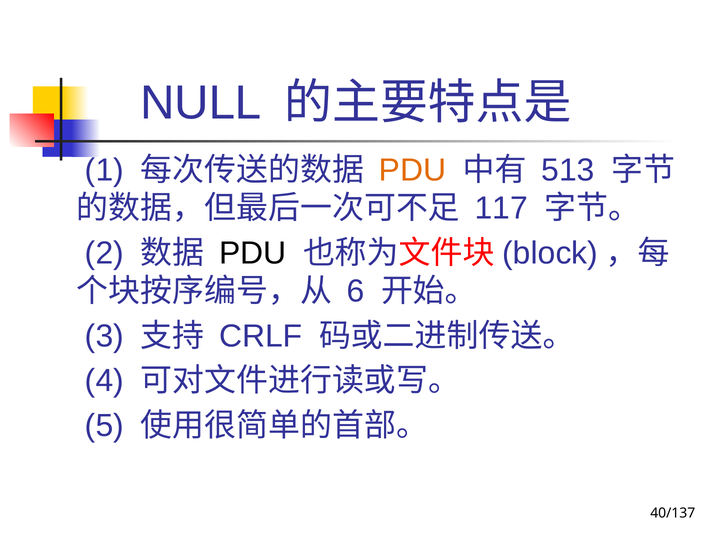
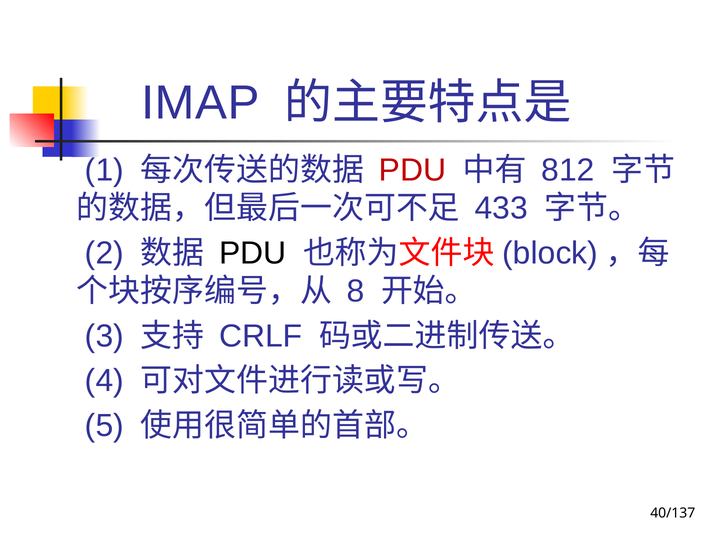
NULL: NULL -> IMAP
PDU at (413, 170) colour: orange -> red
513: 513 -> 812
117: 117 -> 433
6: 6 -> 8
